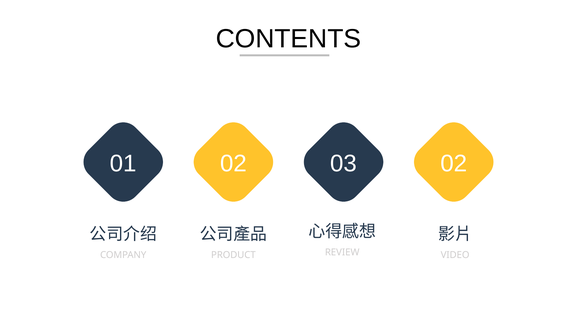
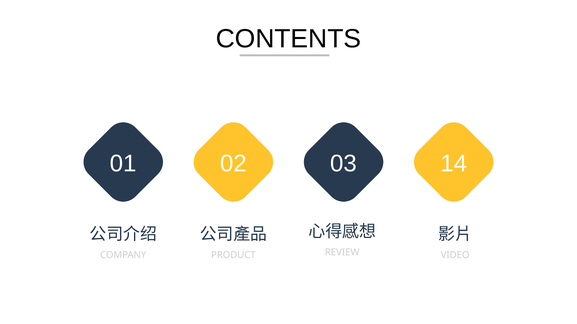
03 02: 02 -> 14
